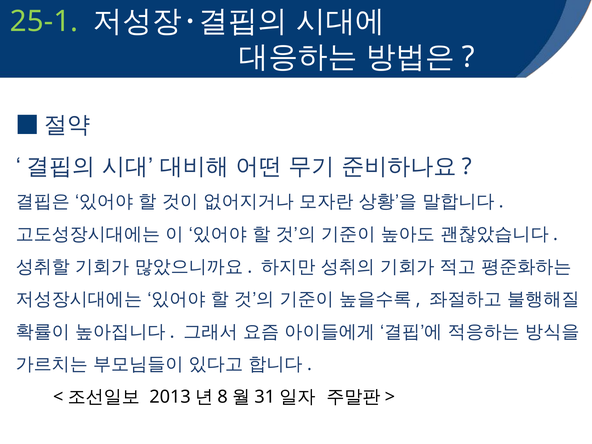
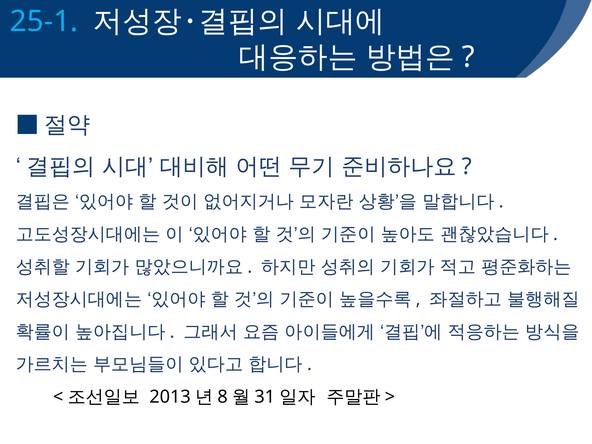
25-1 colour: light green -> light blue
